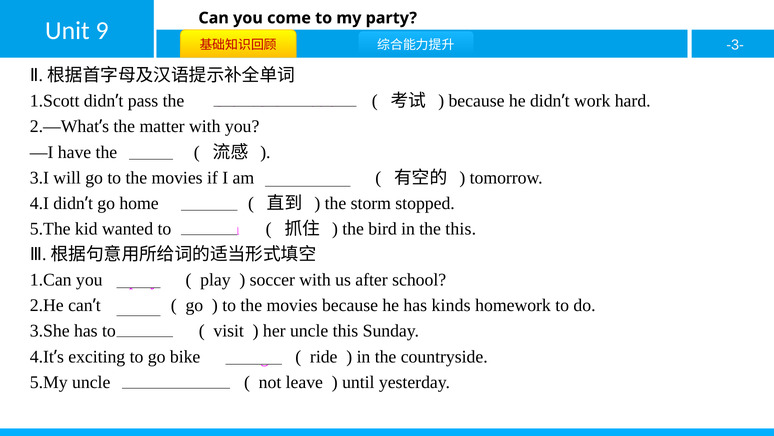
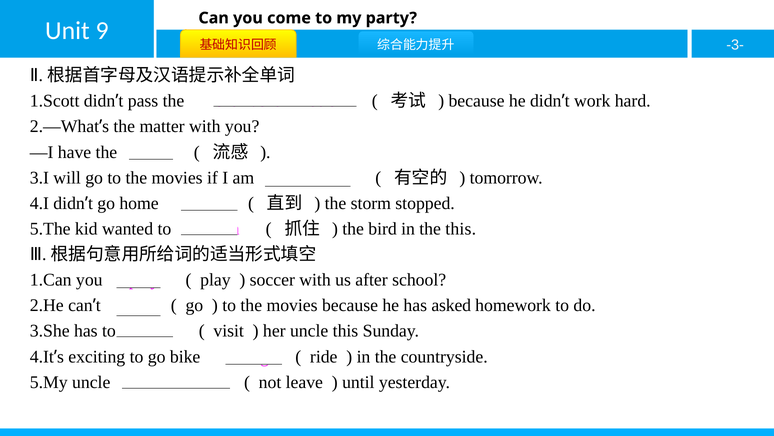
kinds: kinds -> asked
